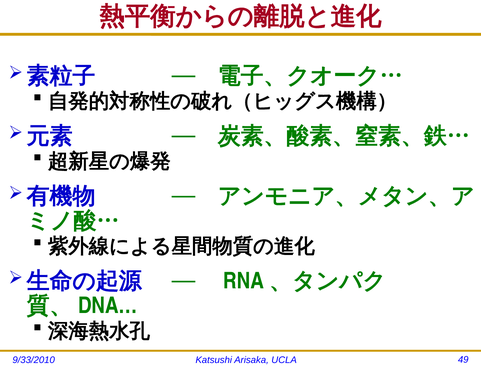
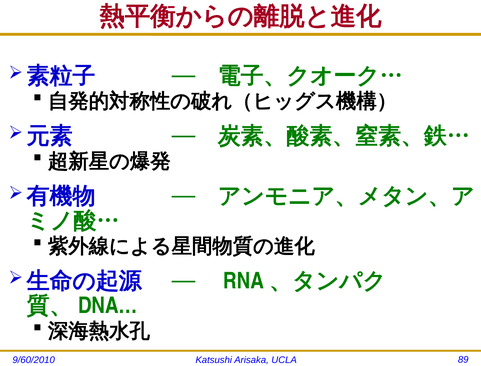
9/33/2010: 9/33/2010 -> 9/60/2010
49: 49 -> 89
